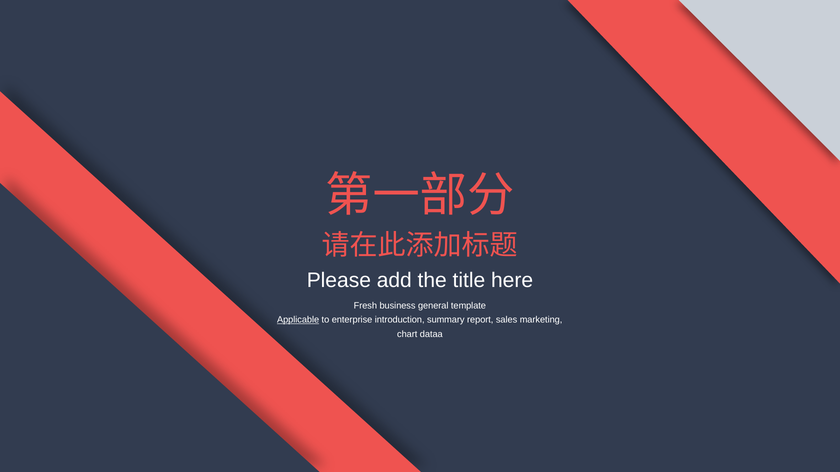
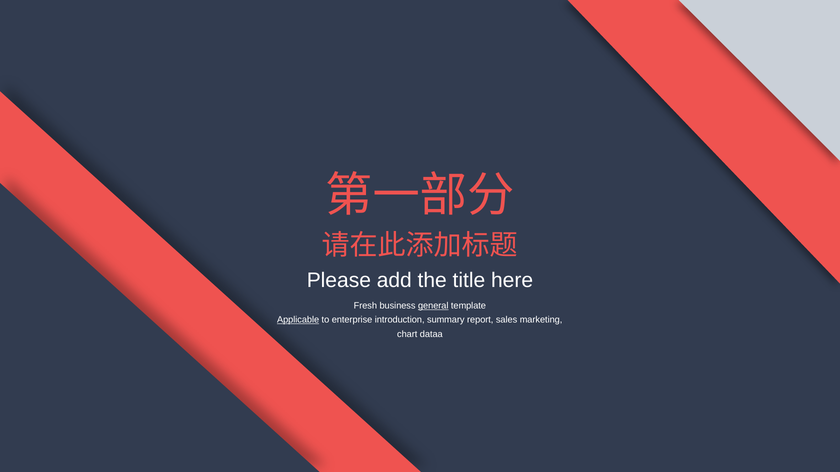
general underline: none -> present
